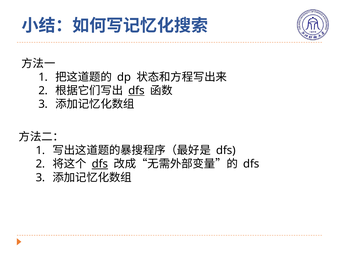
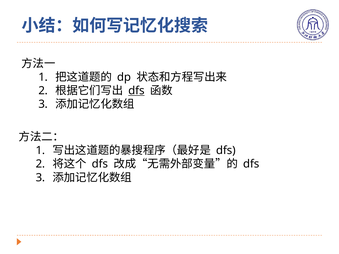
dfs at (100, 164) underline: present -> none
